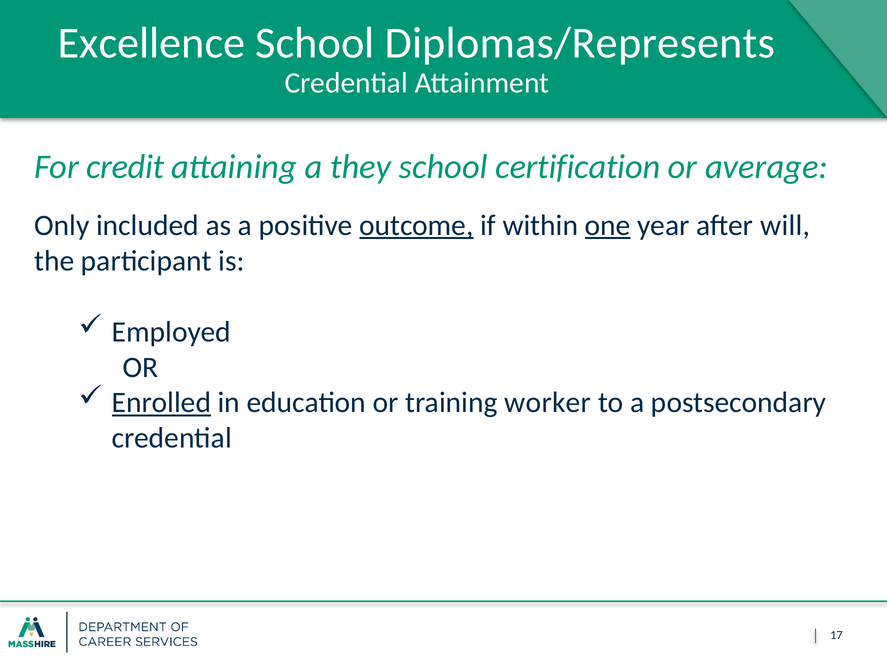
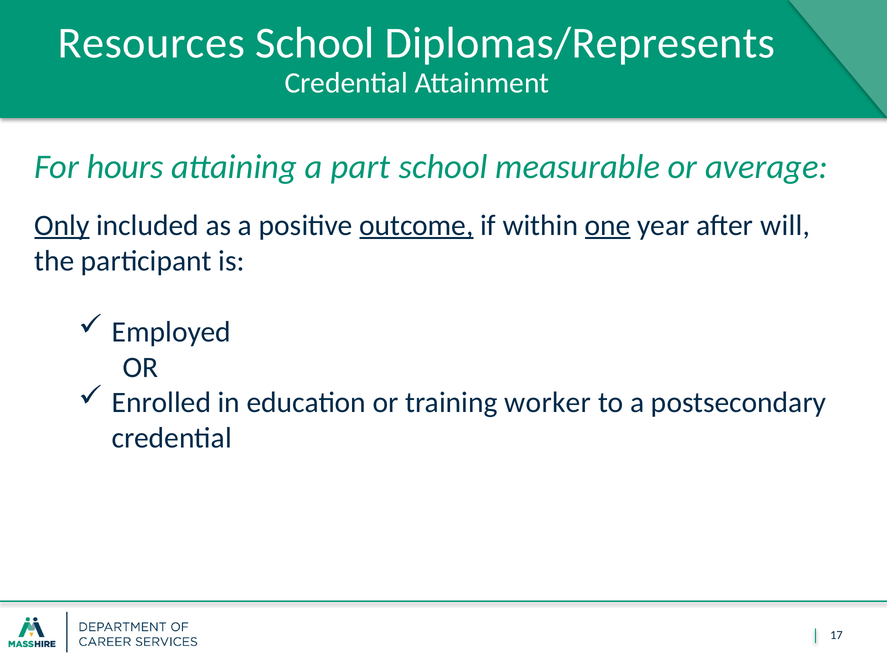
Excellence: Excellence -> Resources
credit: credit -> hours
they: they -> part
certification: certification -> measurable
Only underline: none -> present
Enrolled underline: present -> none
